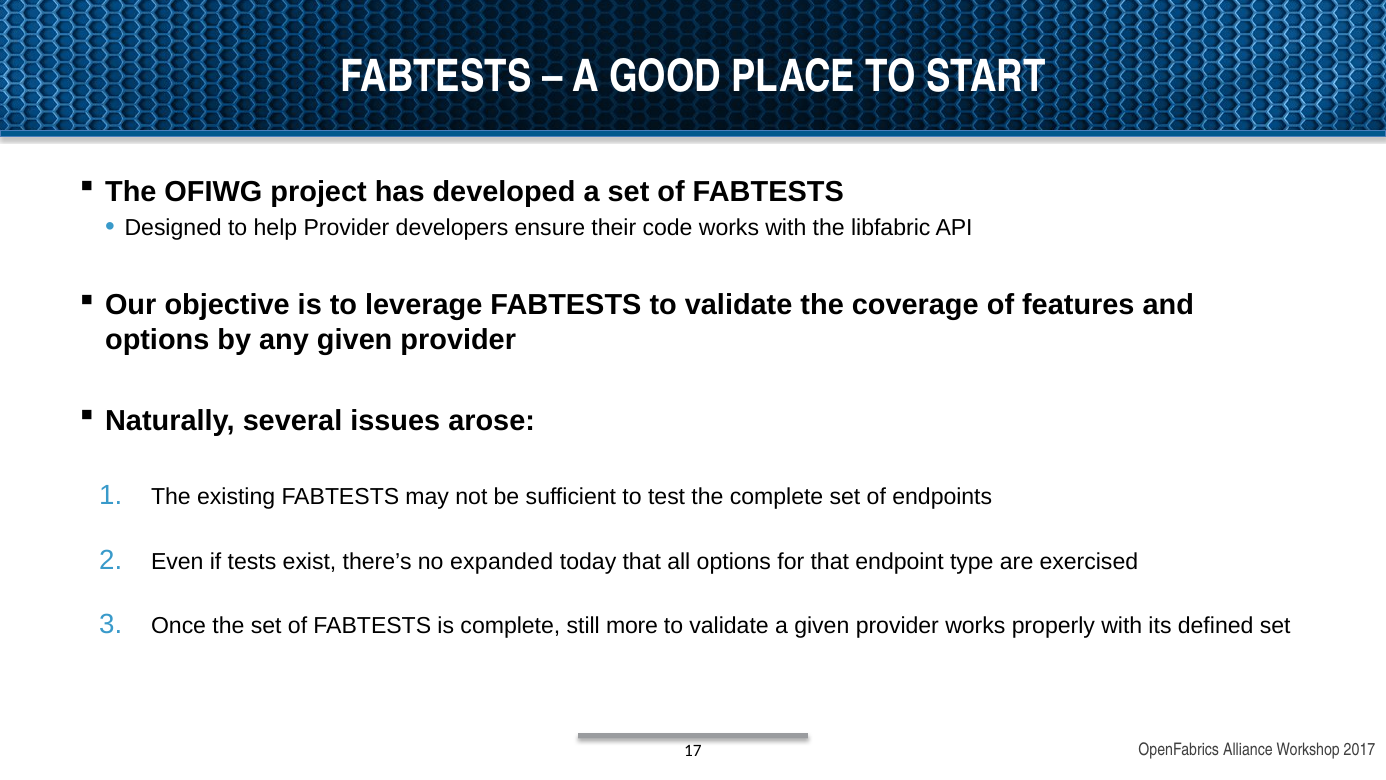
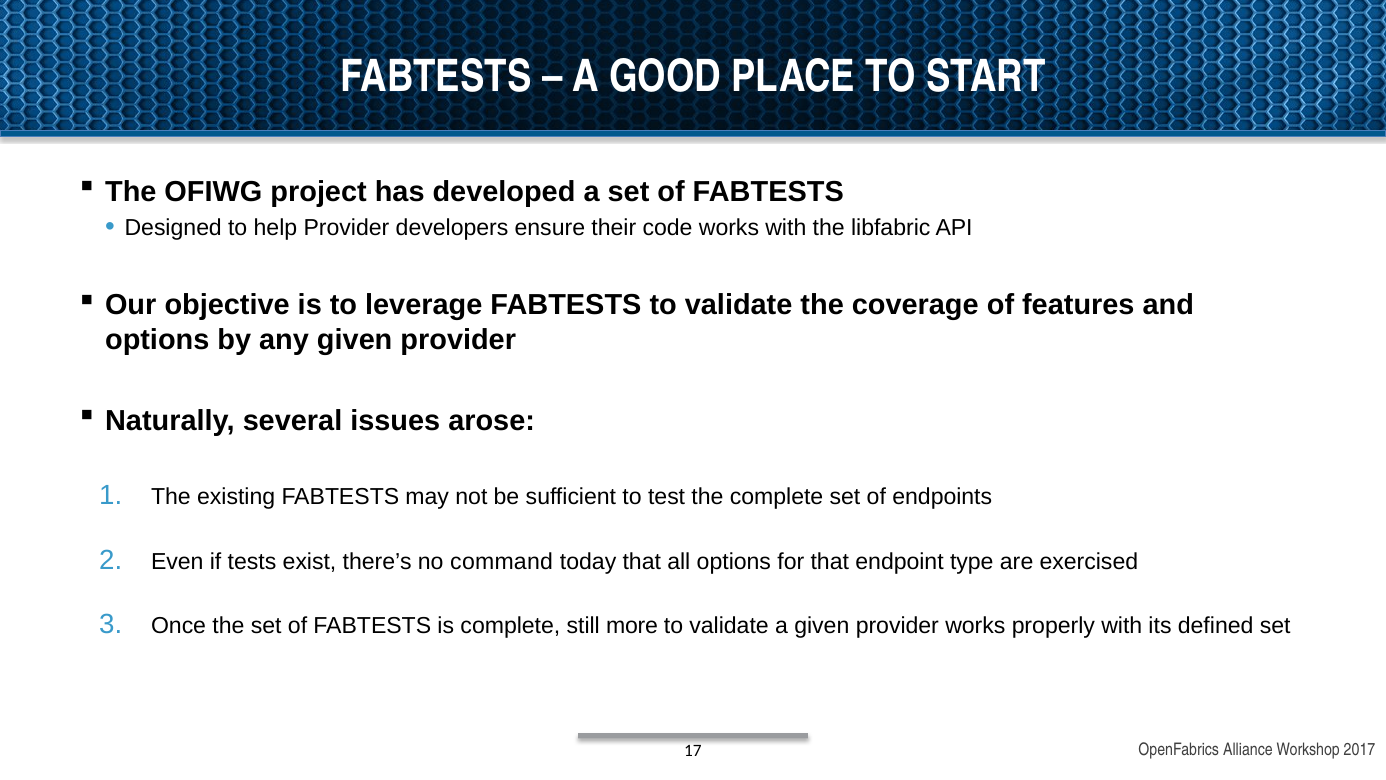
expanded: expanded -> command
